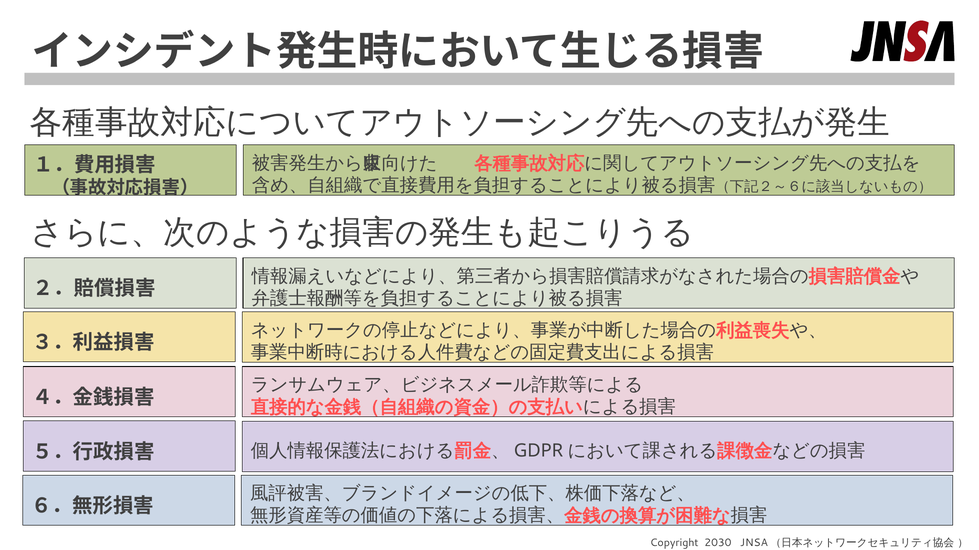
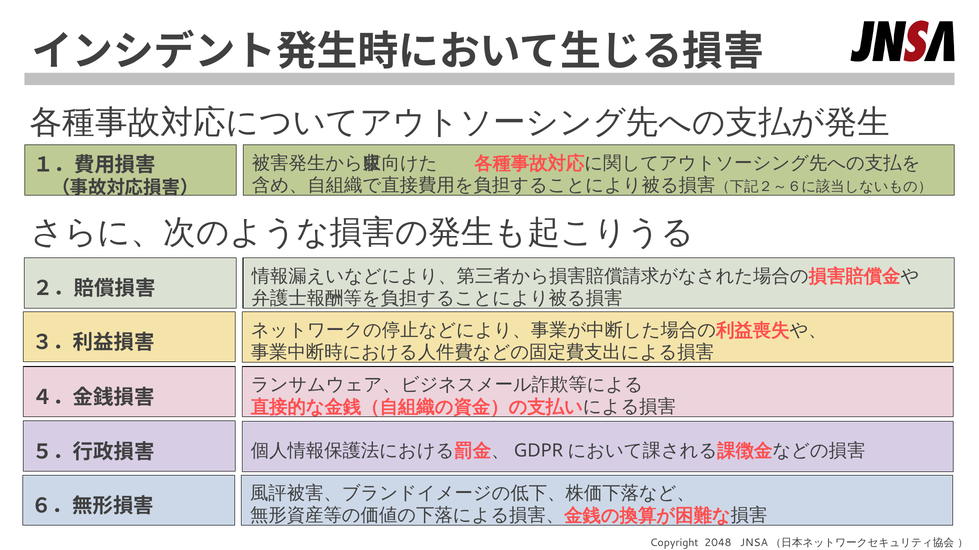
2030: 2030 -> 2048
